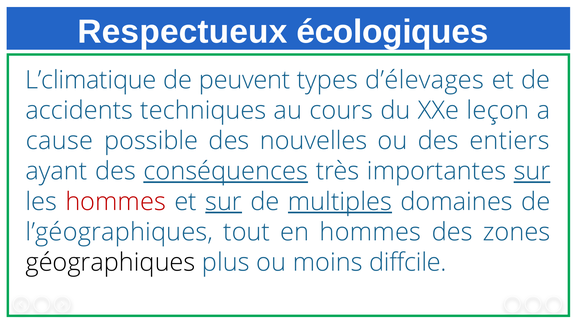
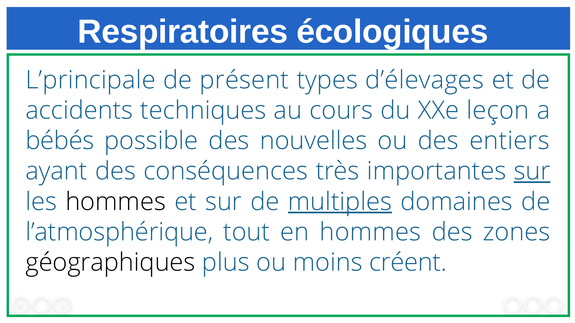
Respectueux: Respectueux -> Respiratoires
L’climatique: L’climatique -> L’principale
peuvent: peuvent -> présent
cause: cause -> bébés
conséquences underline: present -> none
hommes at (116, 202) colour: red -> black
sur at (224, 202) underline: present -> none
l’géographiques: l’géographiques -> l’atmosphérique
diffcile: diffcile -> créent
